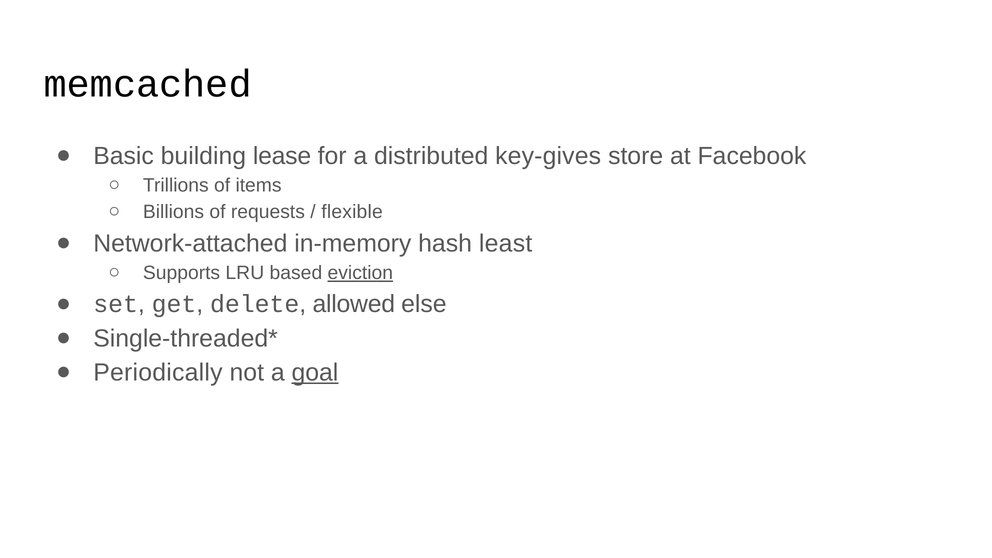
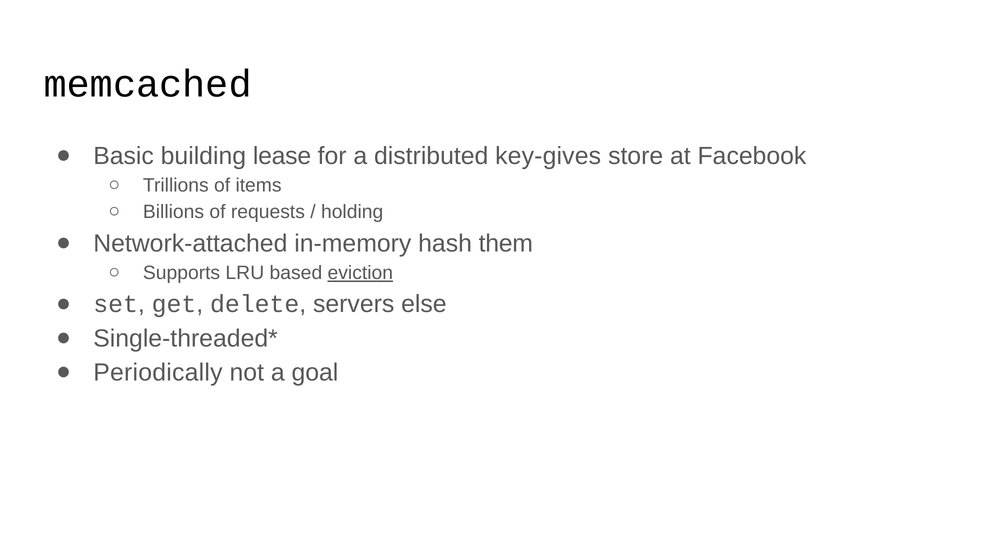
flexible: flexible -> holding
least: least -> them
allowed: allowed -> servers
goal underline: present -> none
